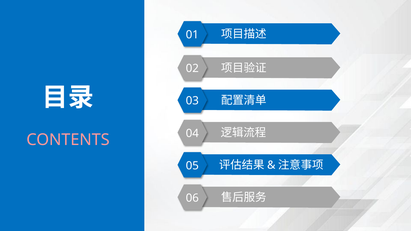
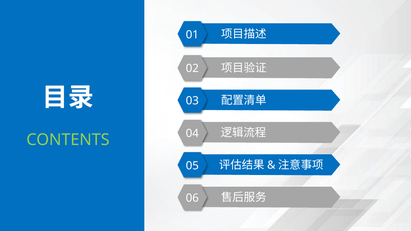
CONTENTS colour: pink -> light green
